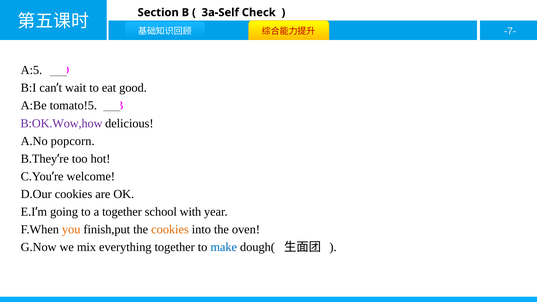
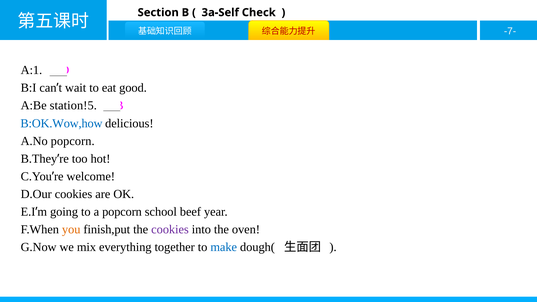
A:5: A:5 -> A:1
tomato!5: tomato!5 -> station!5
B:OK.Wow,how colour: purple -> blue
a together: together -> popcorn
with: with -> beef
cookies at (170, 230) colour: orange -> purple
